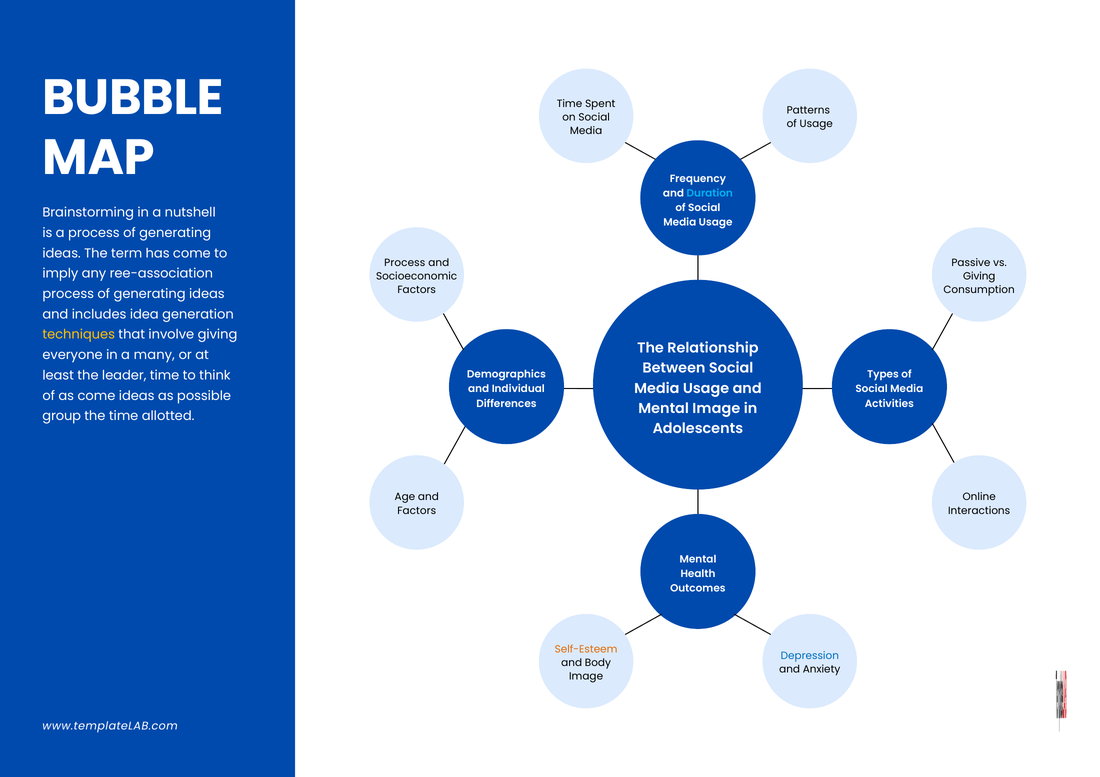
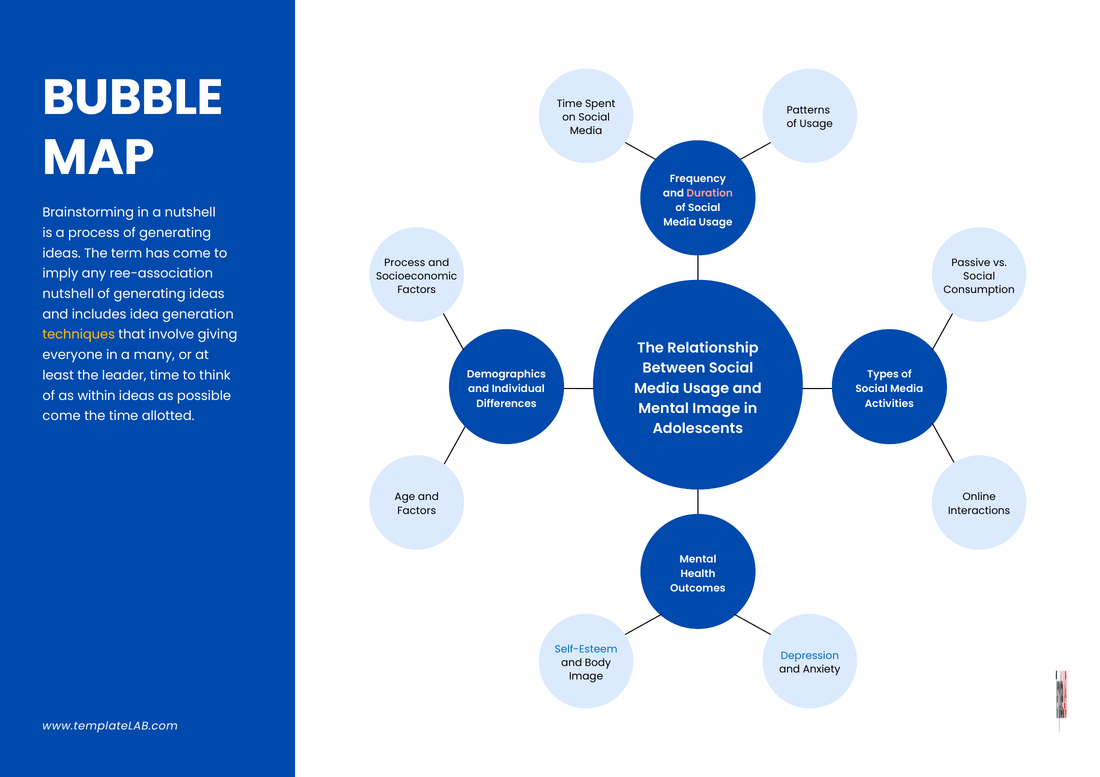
Duration colour: light blue -> pink
Giving at (979, 276): Giving -> Social
process at (68, 294): process -> nutshell
as come: come -> within
group at (62, 416): group -> come
Self-Esteem colour: orange -> blue
